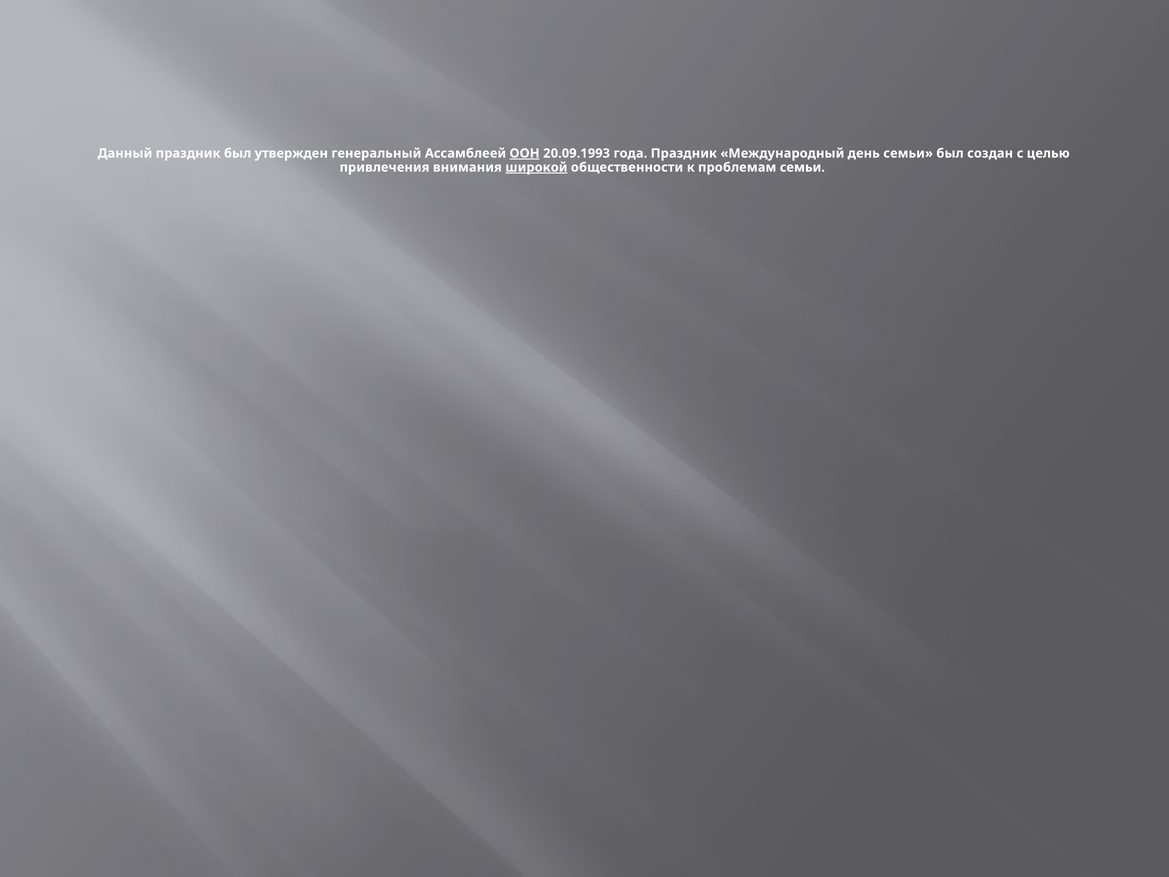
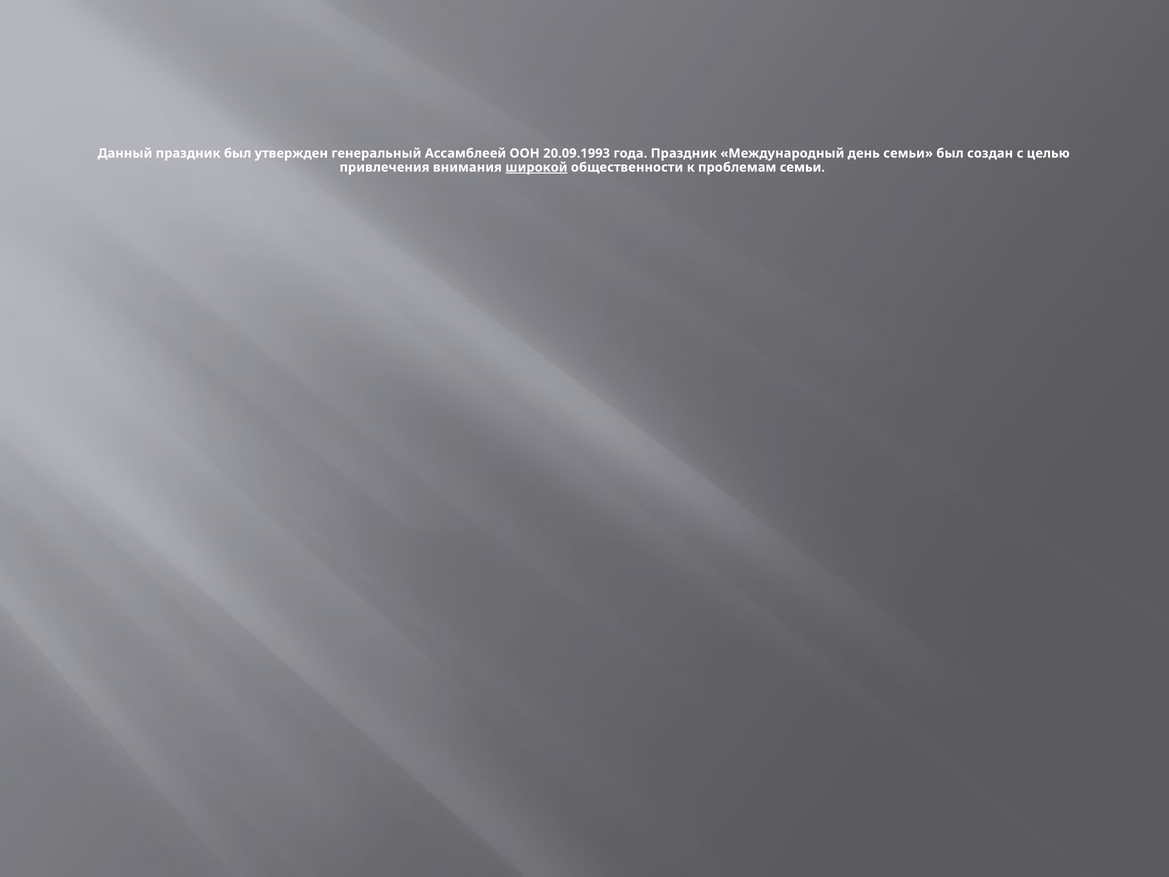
ООН underline: present -> none
